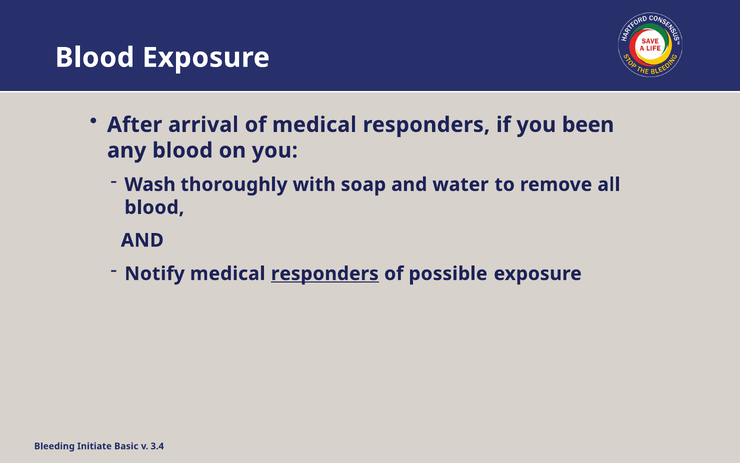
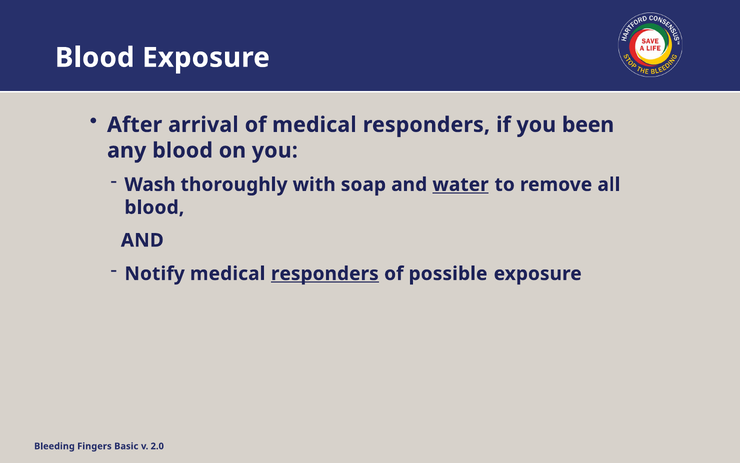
water underline: none -> present
Initiate: Initiate -> Fingers
3.4: 3.4 -> 2.0
